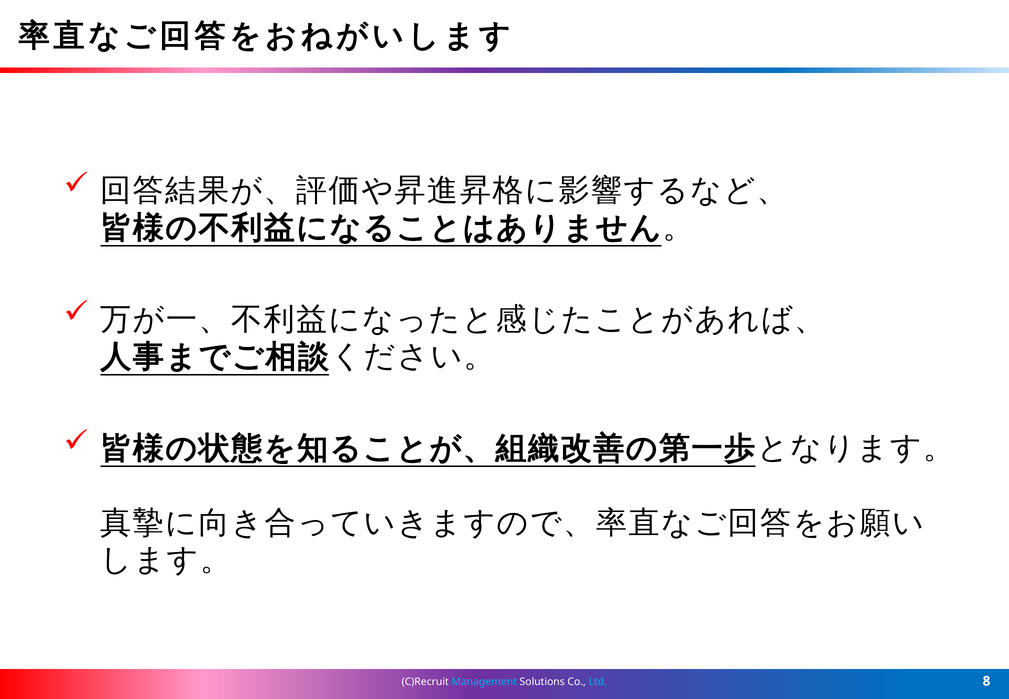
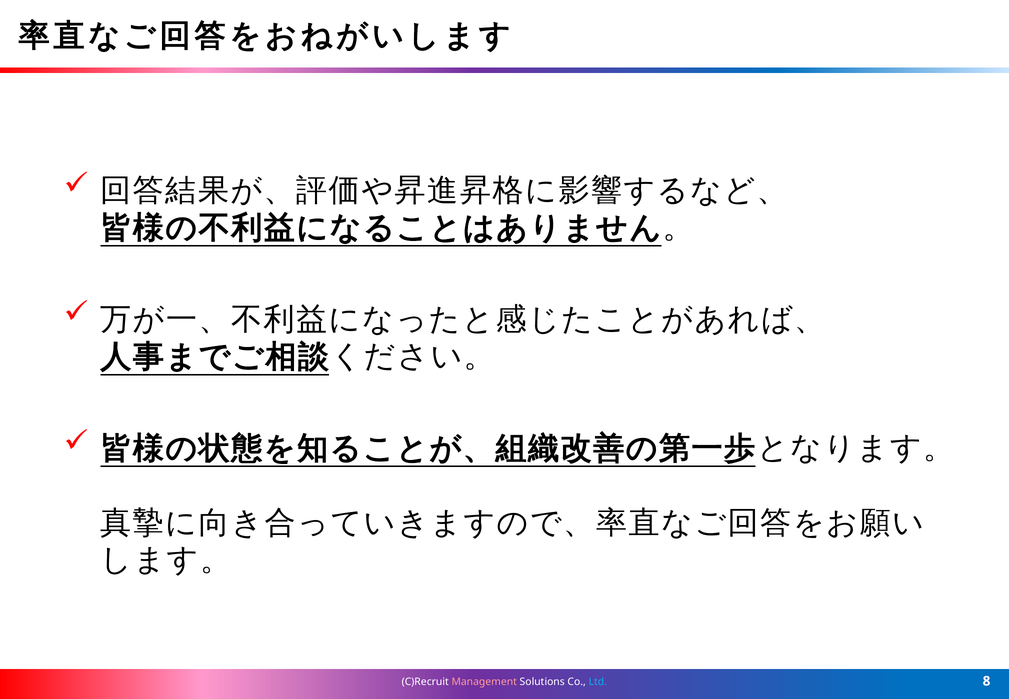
Management colour: light blue -> pink
